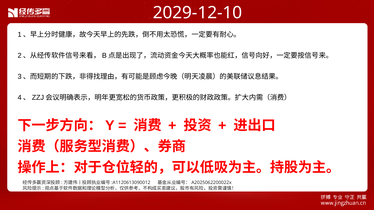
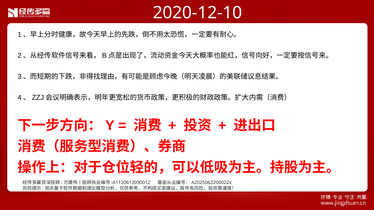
2029-12-10: 2029-12-10 -> 2020-12-10
